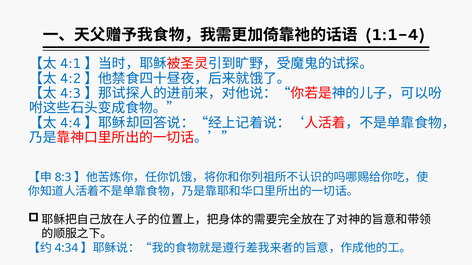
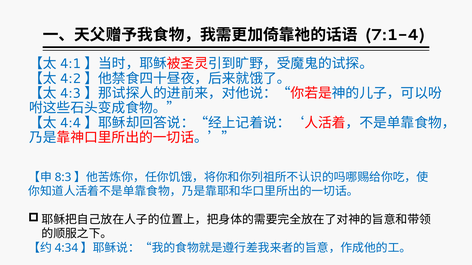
1:1-4: 1:1-4 -> 7:1-4
